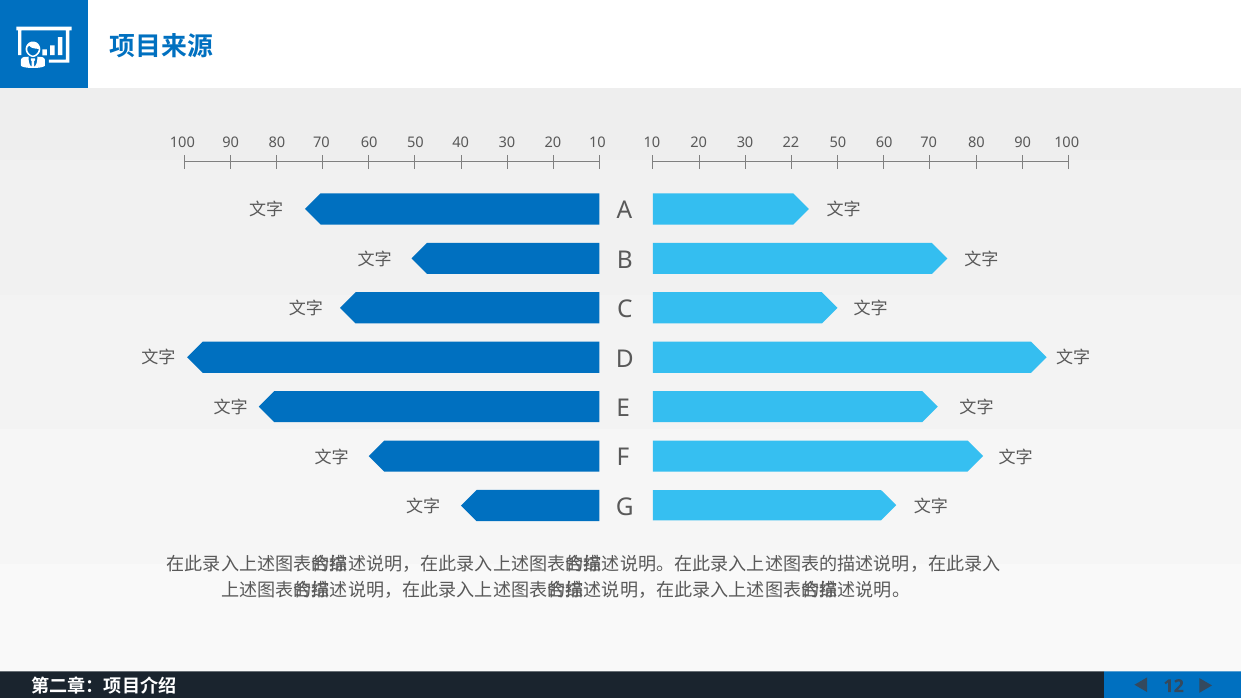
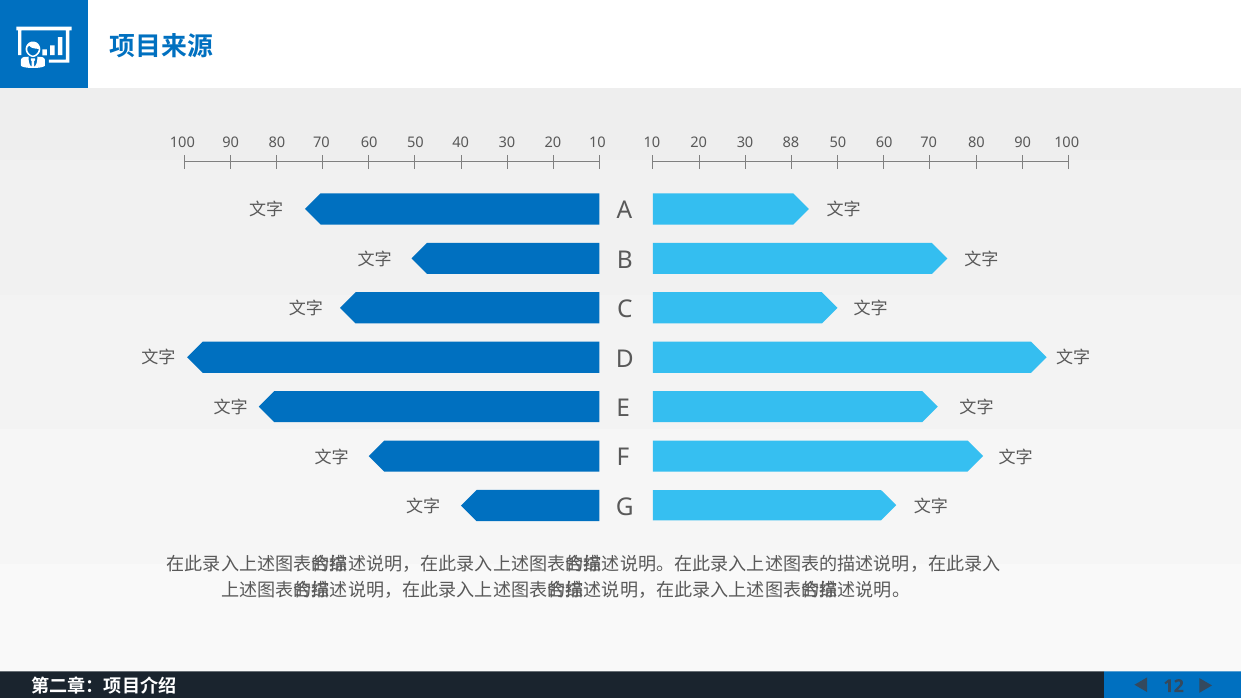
22: 22 -> 88
